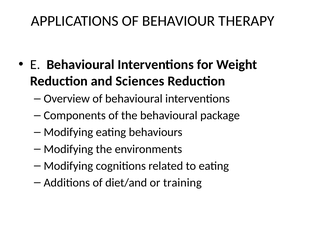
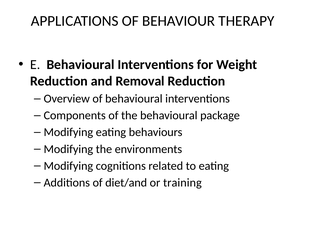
Sciences: Sciences -> Removal
